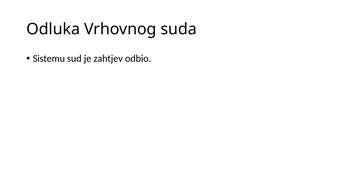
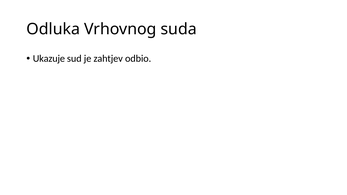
Sistemu: Sistemu -> Ukazuje
